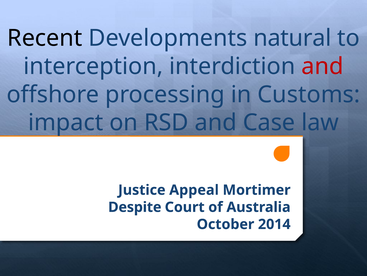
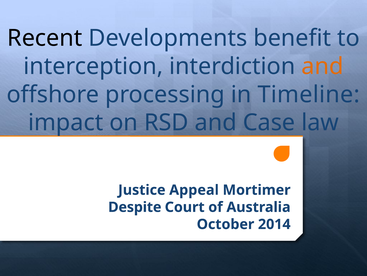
natural: natural -> benefit
and at (322, 66) colour: red -> orange
Customs: Customs -> Timeline
